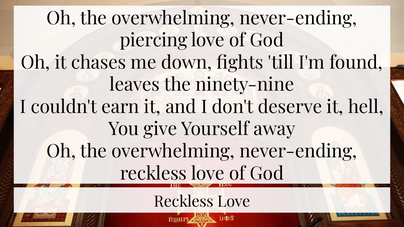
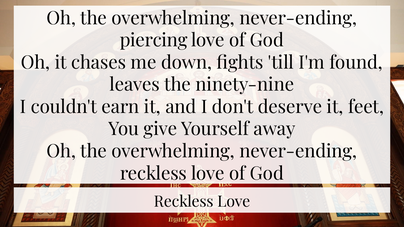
hell: hell -> feet
